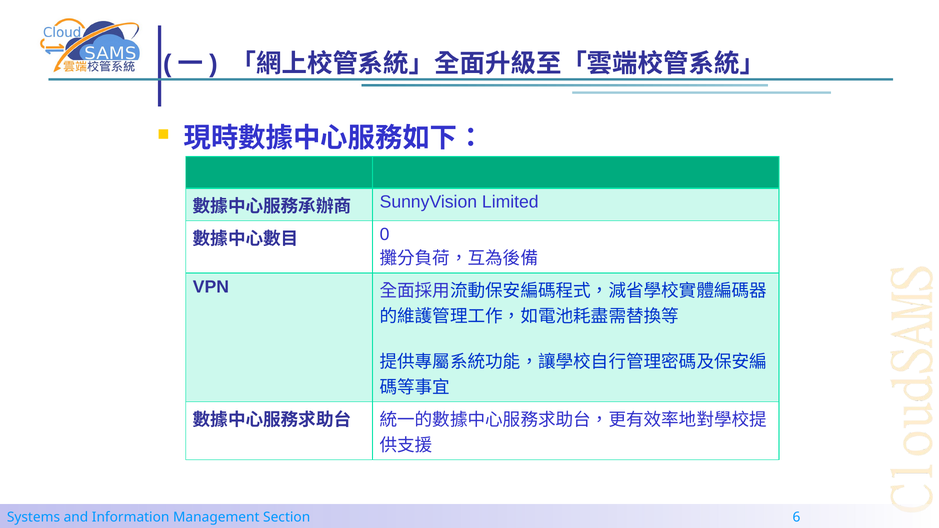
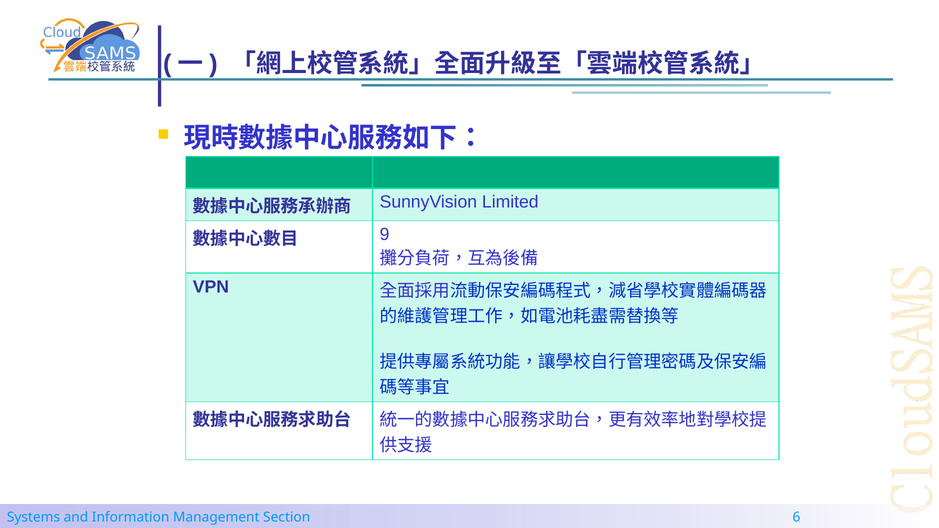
0: 0 -> 9
